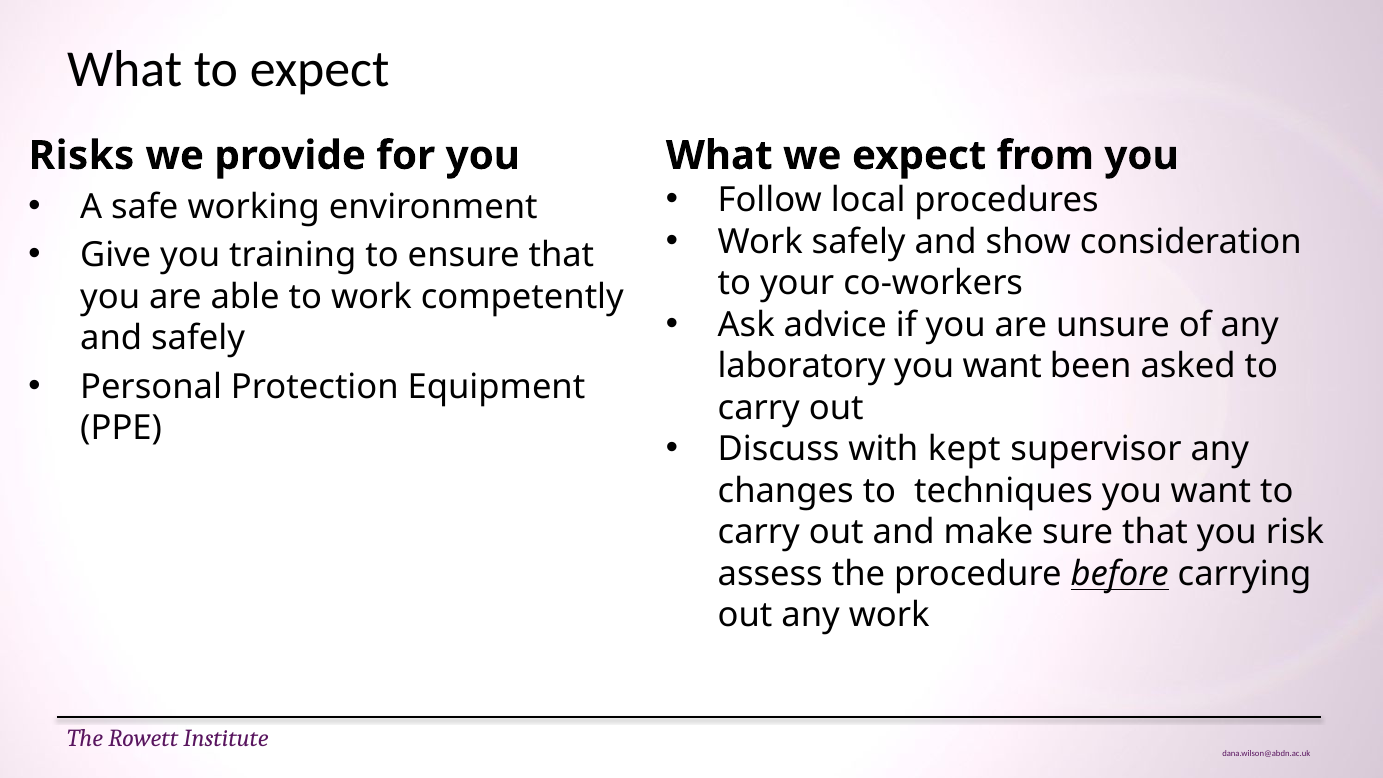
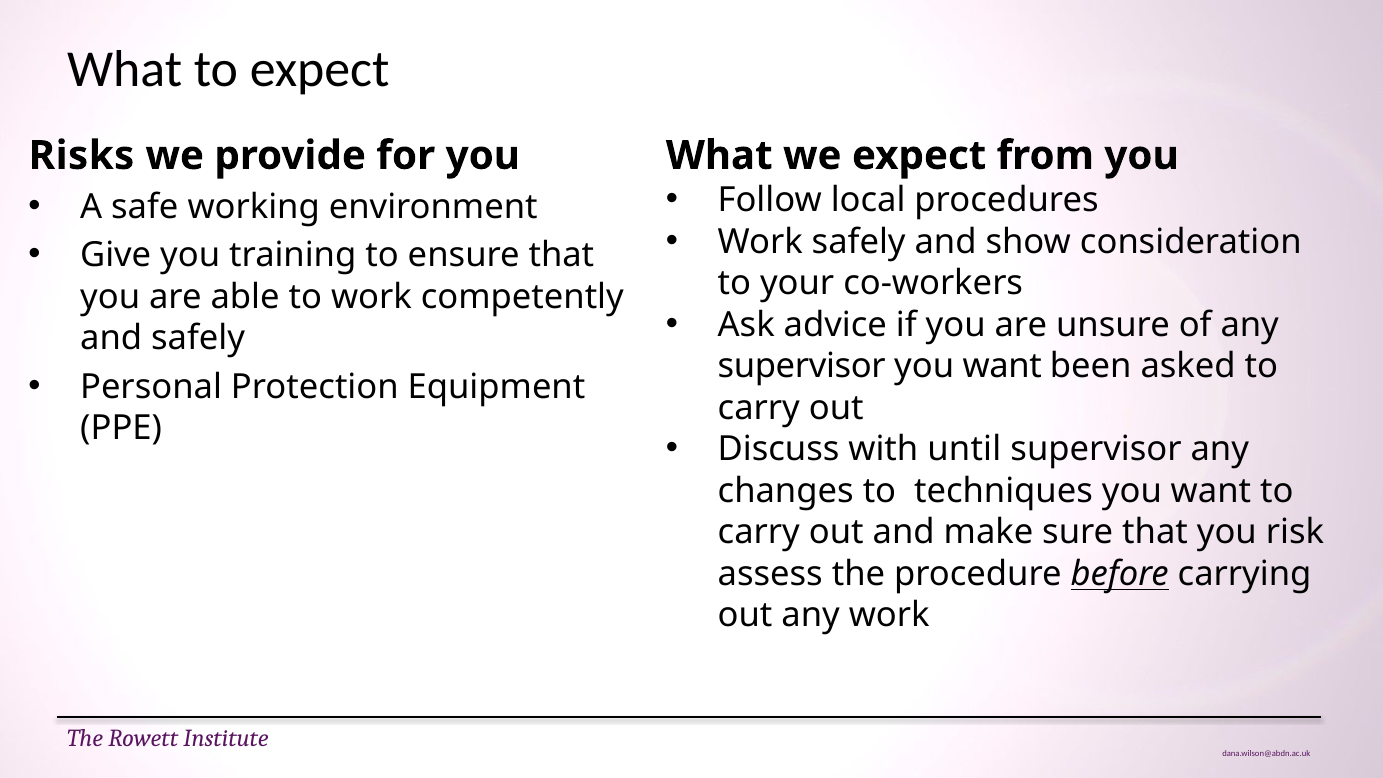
laboratory at (802, 366): laboratory -> supervisor
kept: kept -> until
